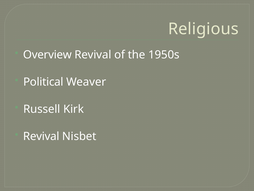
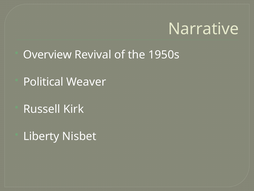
Religious: Religious -> Narrative
Revival at (41, 136): Revival -> Liberty
